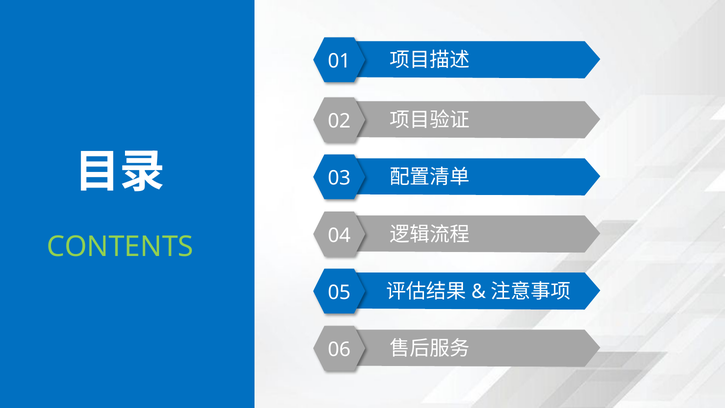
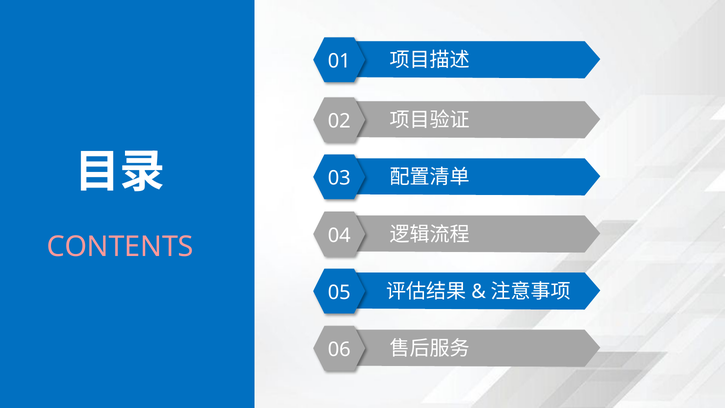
CONTENTS colour: light green -> pink
